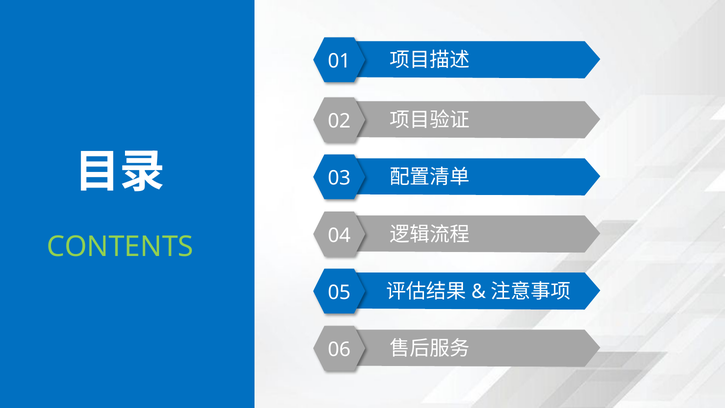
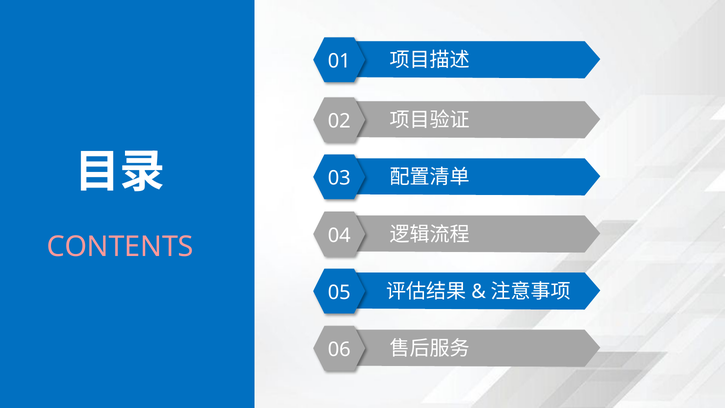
CONTENTS colour: light green -> pink
